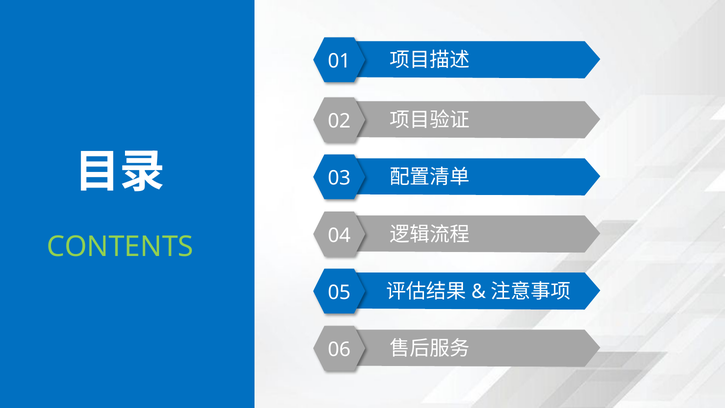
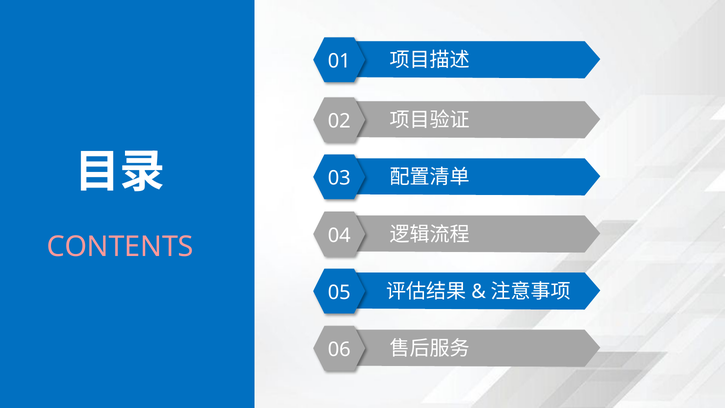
CONTENTS colour: light green -> pink
